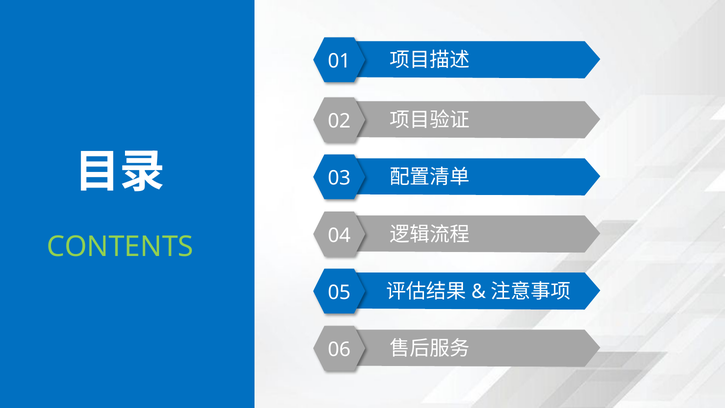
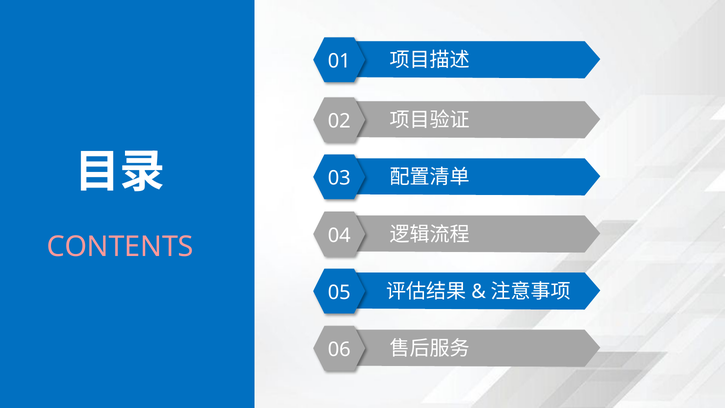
CONTENTS colour: light green -> pink
